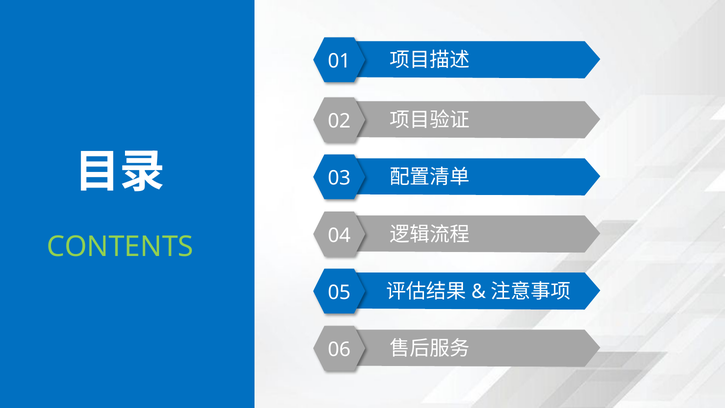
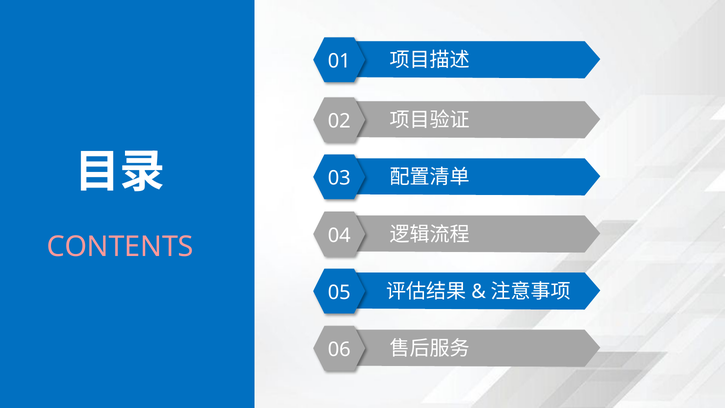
CONTENTS colour: light green -> pink
